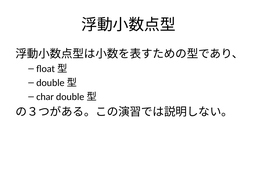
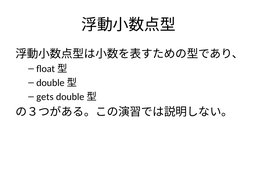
char: char -> gets
